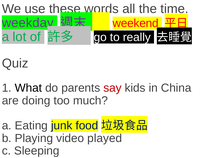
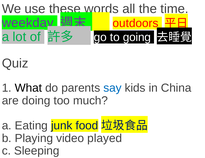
weekend: weekend -> outdoors
really: really -> going
say colour: red -> blue
